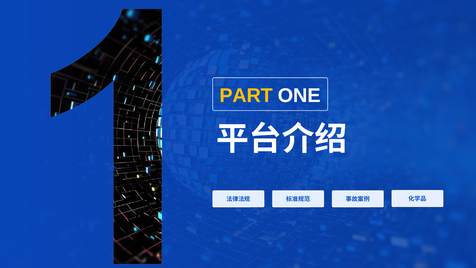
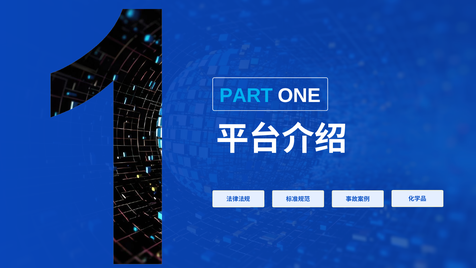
PART colour: yellow -> light blue
